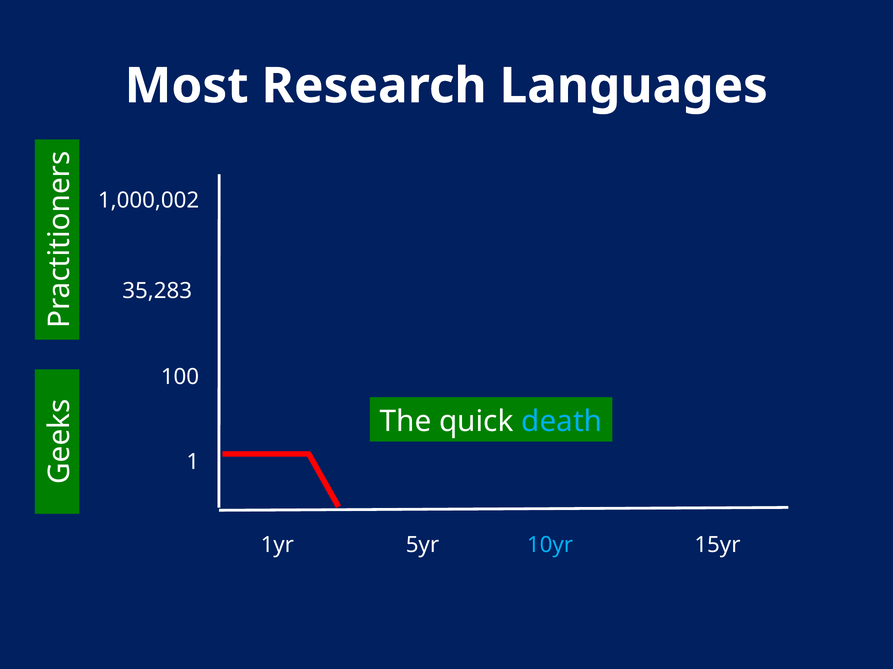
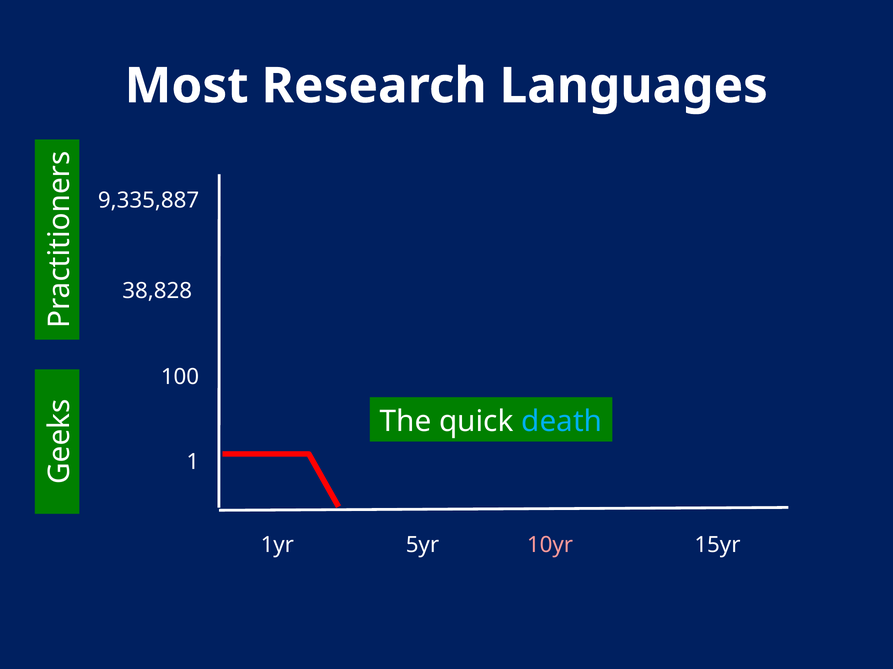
1,000,002: 1,000,002 -> 9,335,887
35,283: 35,283 -> 38,828
10yr colour: light blue -> pink
